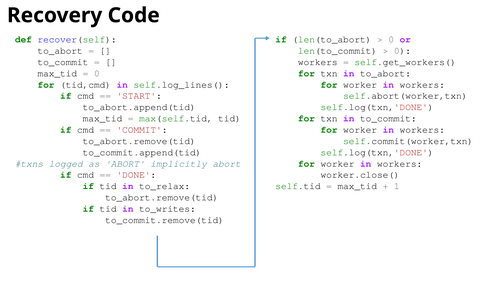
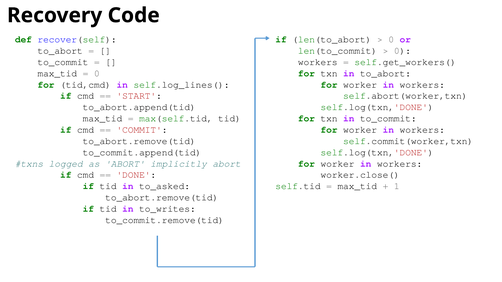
to_relax: to_relax -> to_asked
